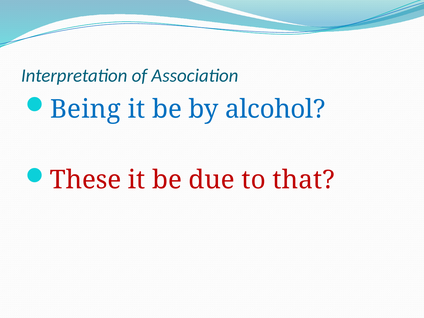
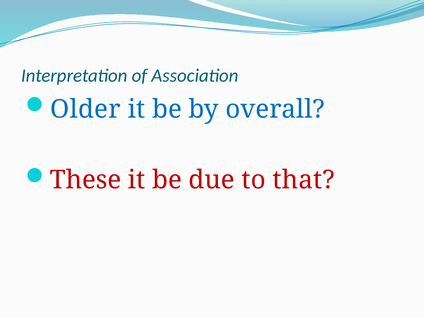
Being: Being -> Older
alcohol: alcohol -> overall
